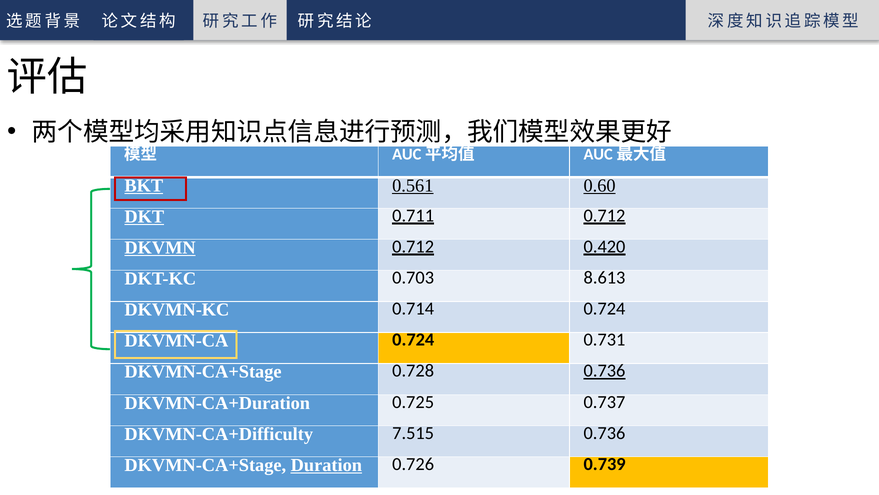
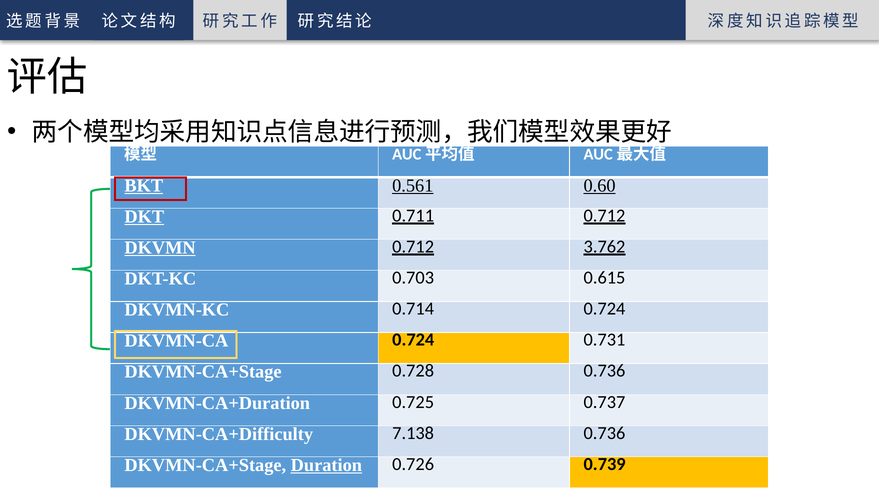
0.420: 0.420 -> 3.762
8.613: 8.613 -> 0.615
0.736 at (604, 370) underline: present -> none
7.515: 7.515 -> 7.138
